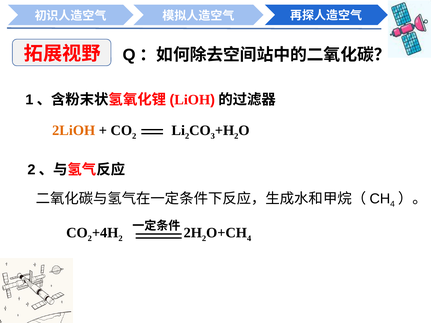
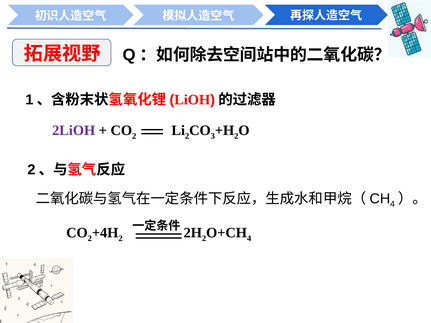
2LiOH colour: orange -> purple
